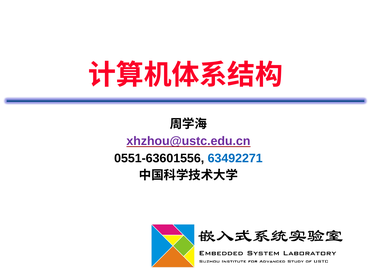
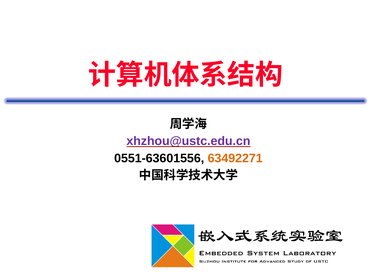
63492271 colour: blue -> orange
